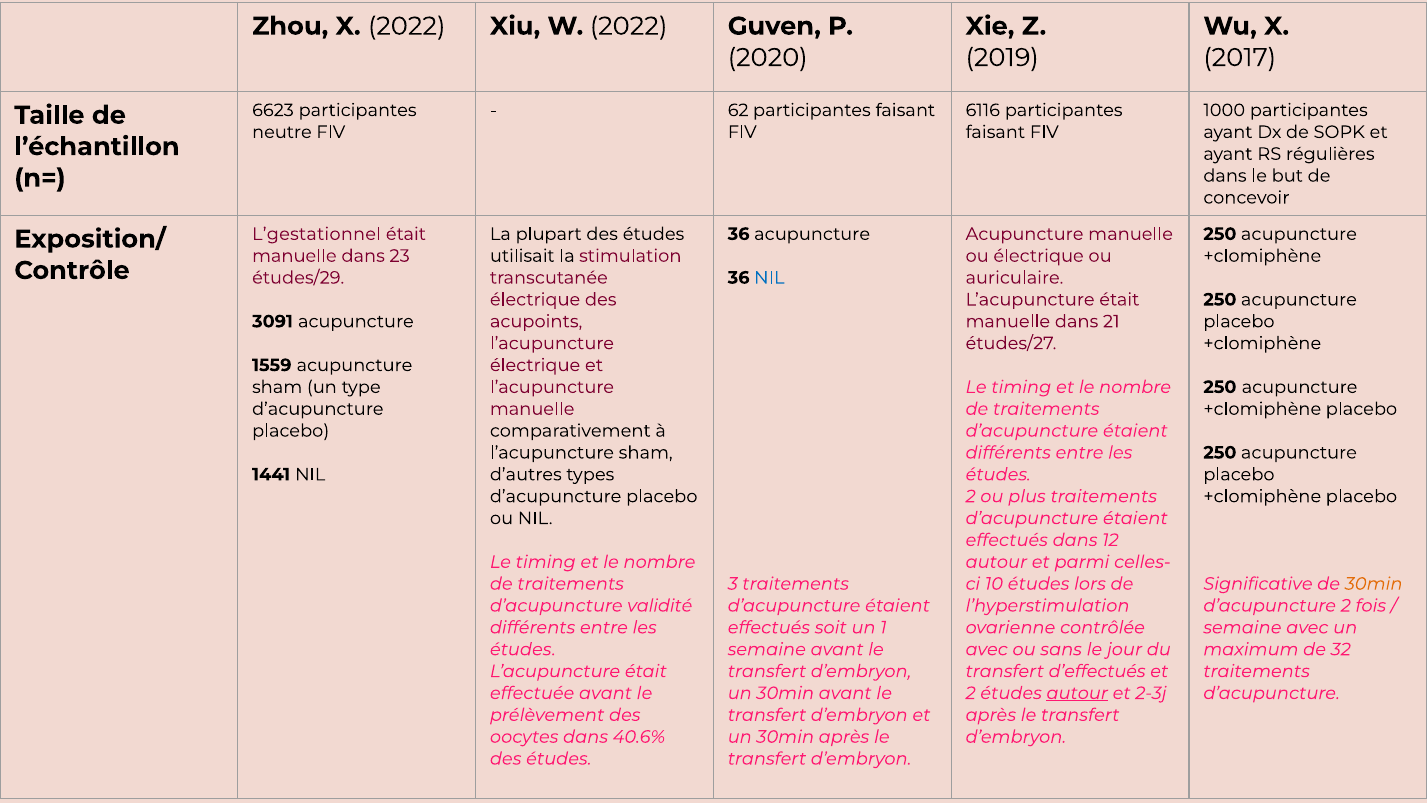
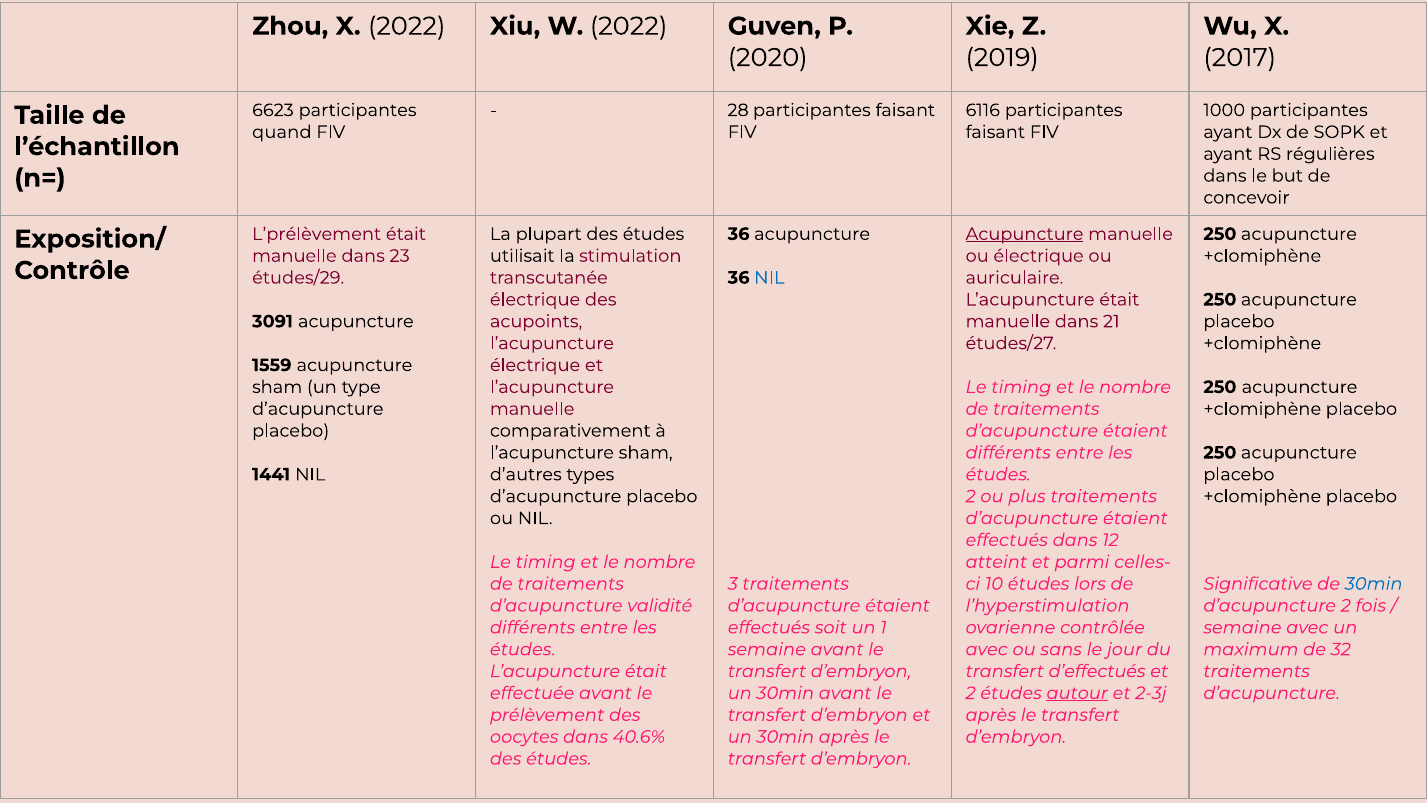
62: 62 -> 28
neutre: neutre -> quand
L’gestationnel: L’gestationnel -> L’prélèvement
Acupuncture at (1025, 234) underline: none -> present
autour at (996, 562): autour -> atteint
30min at (1374, 584) colour: orange -> blue
